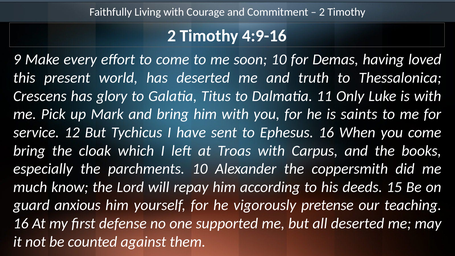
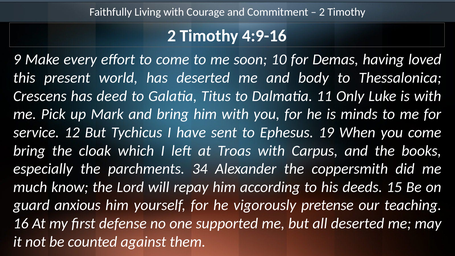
truth: truth -> body
glory: glory -> deed
saints: saints -> minds
Ephesus 16: 16 -> 19
parchments 10: 10 -> 34
